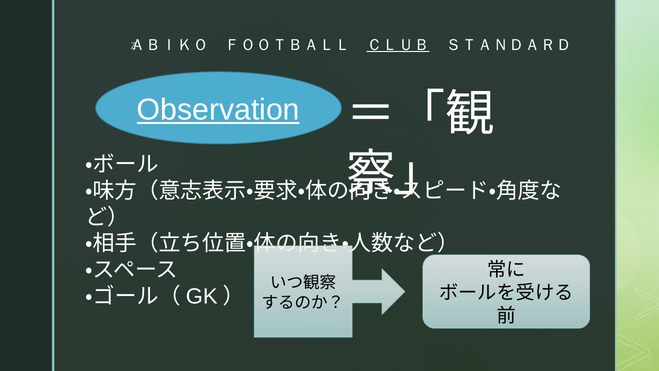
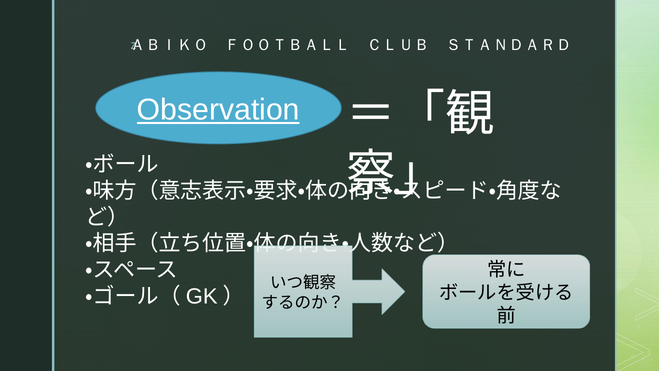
ＣＬＵＢ underline: present -> none
